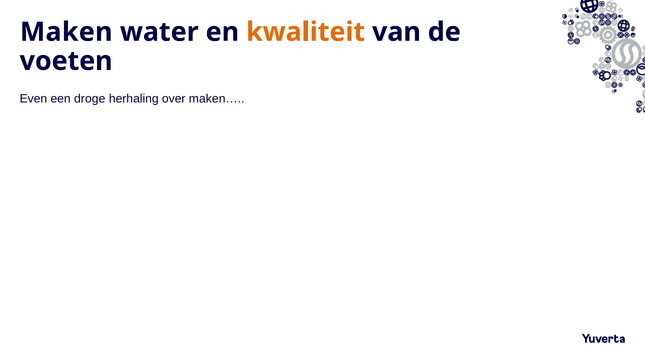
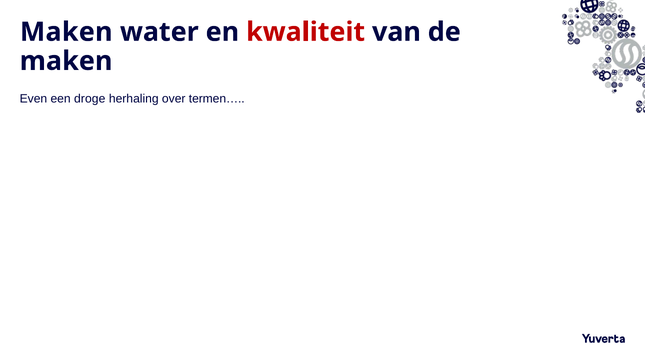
kwaliteit colour: orange -> red
voeten at (66, 61): voeten -> maken
maken…: maken… -> termen…
